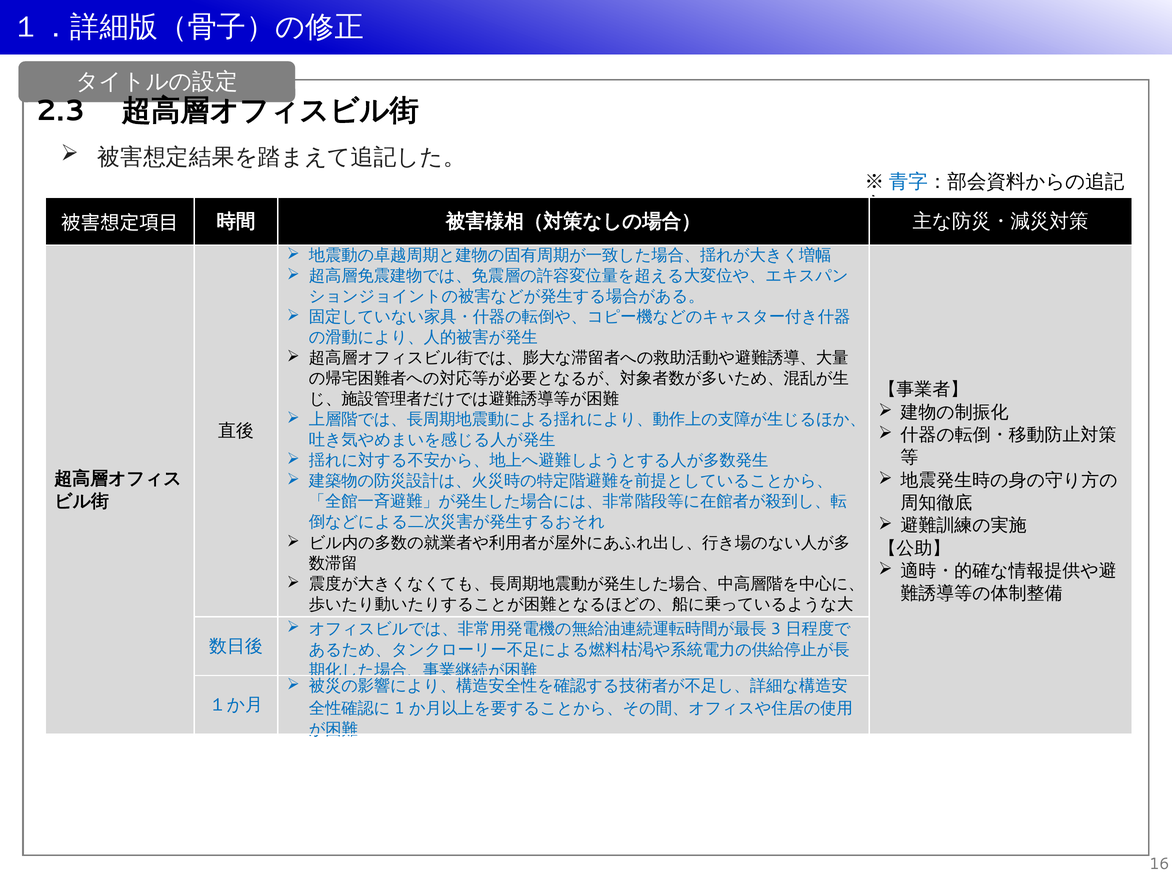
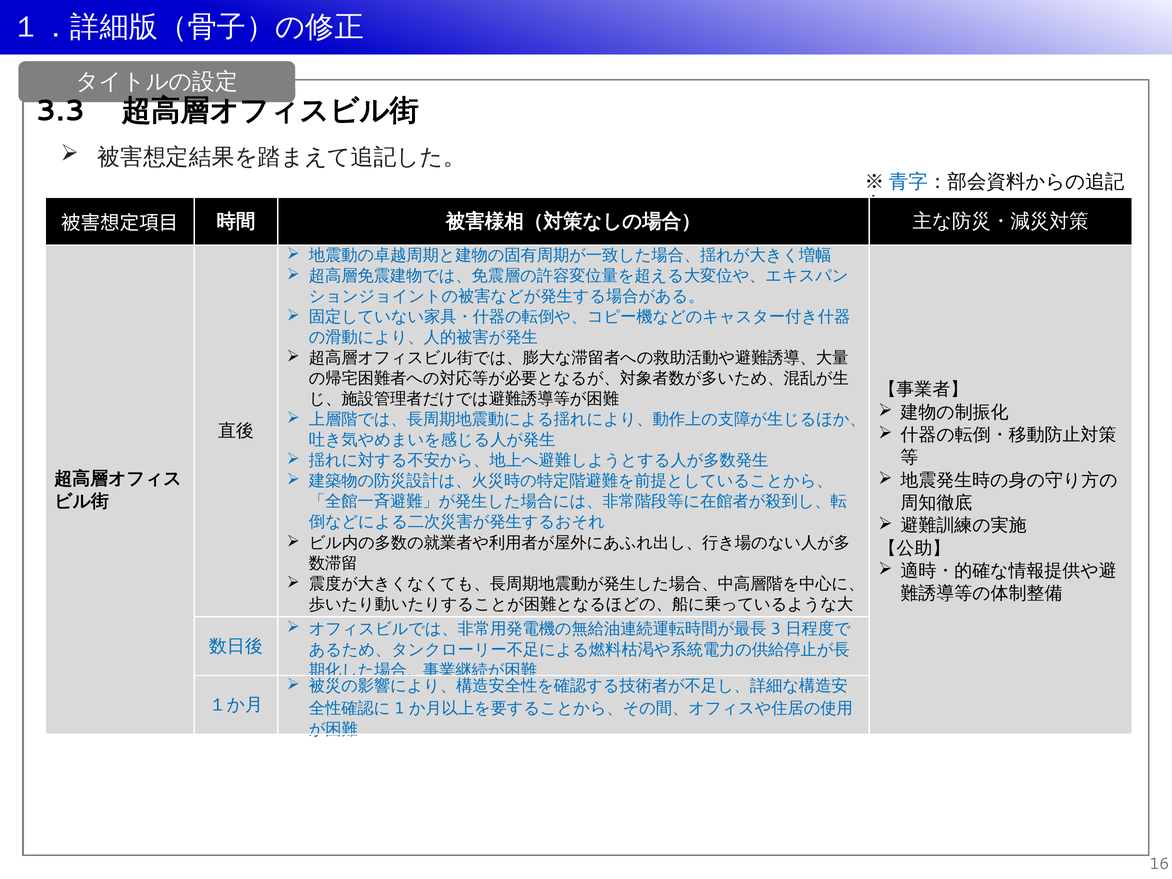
2.3: 2.3 -> 3.3
